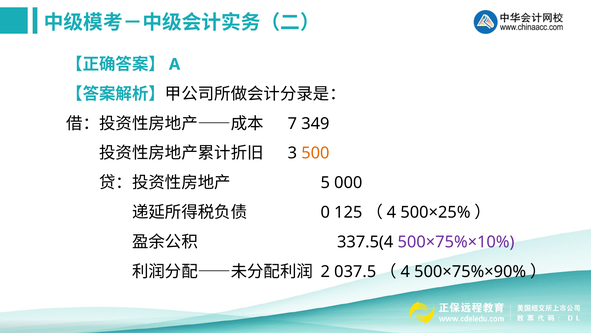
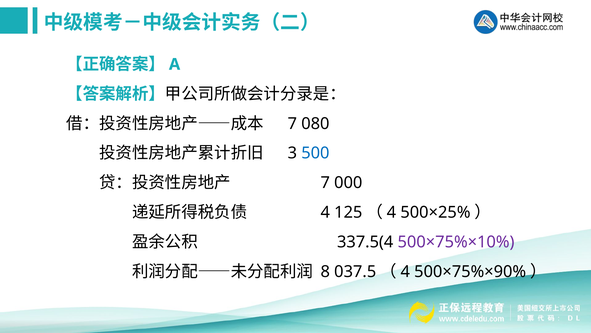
349: 349 -> 080
500 colour: orange -> blue
5 at (325, 182): 5 -> 7
0 at (325, 212): 0 -> 4
2: 2 -> 8
